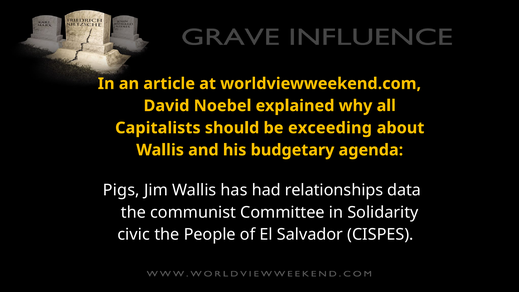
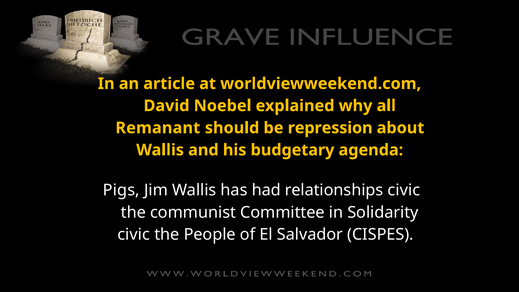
Capitalists: Capitalists -> Remanant
exceeding: exceeding -> repression
relationships data: data -> civic
